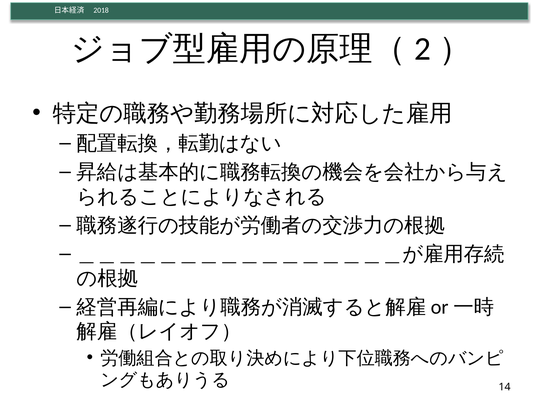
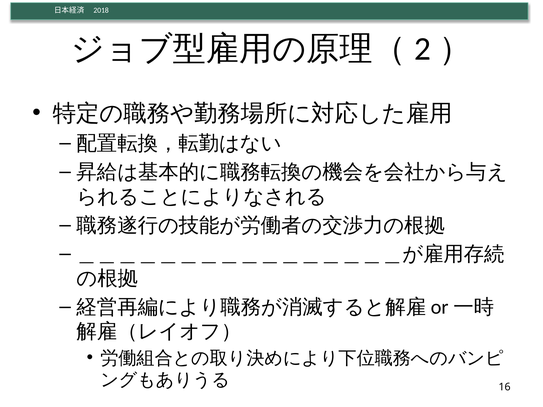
14: 14 -> 16
